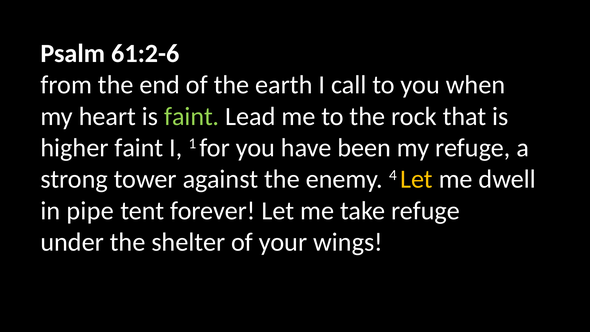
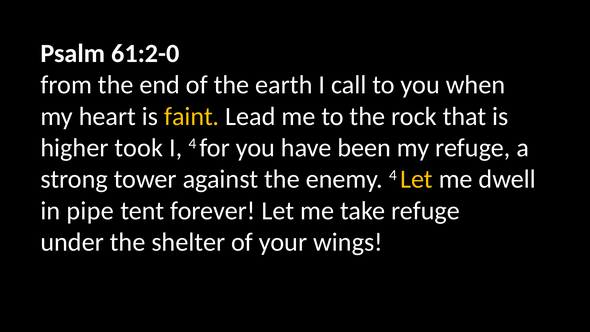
61:2-6: 61:2-6 -> 61:2-0
faint at (192, 116) colour: light green -> yellow
higher faint: faint -> took
I 1: 1 -> 4
